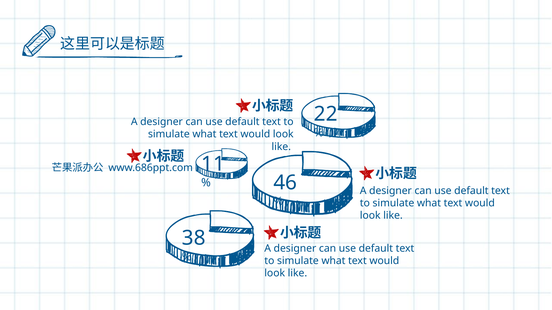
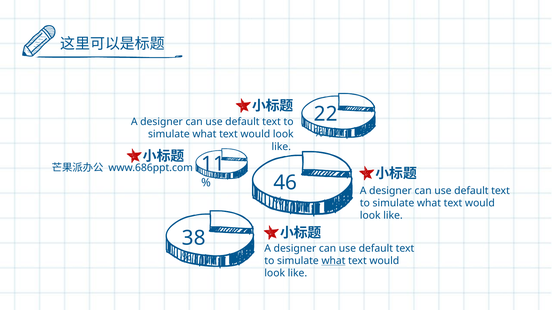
what at (333, 261) underline: none -> present
